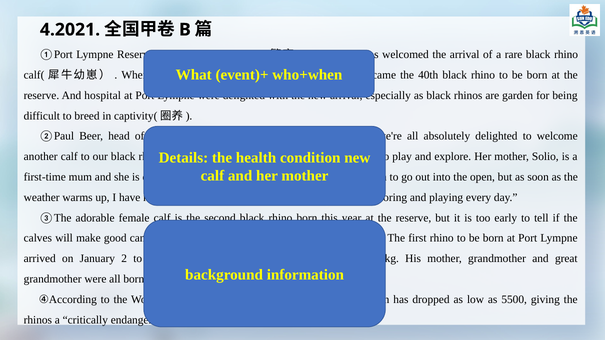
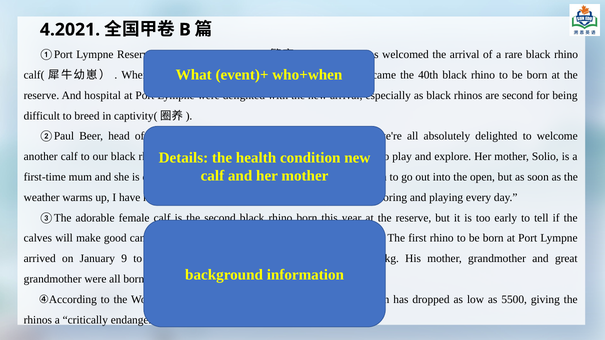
are garden: garden -> second
2: 2 -> 9
